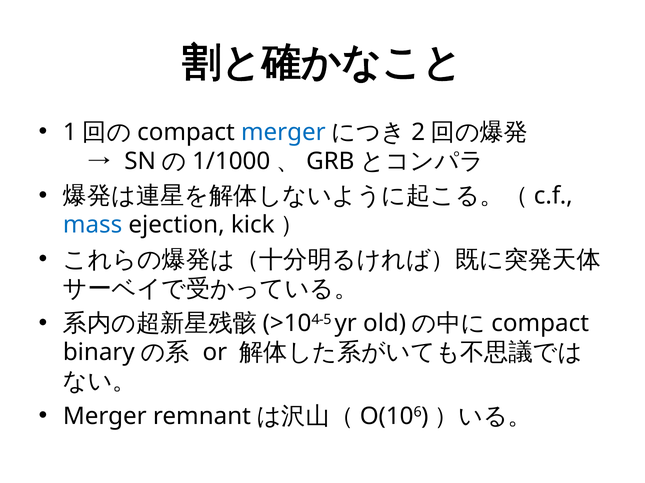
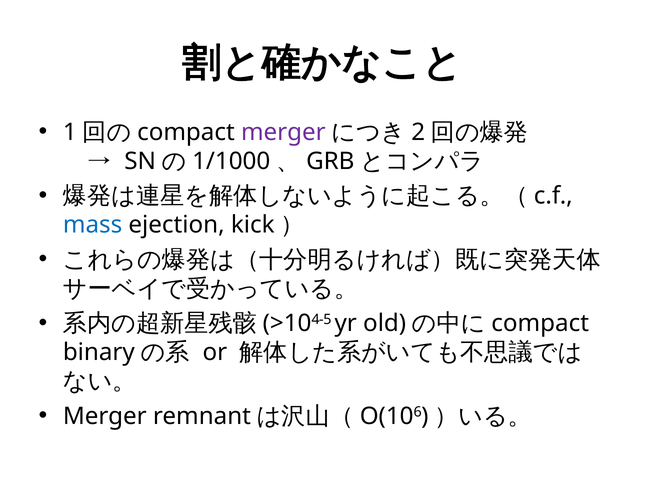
merger at (283, 132) colour: blue -> purple
